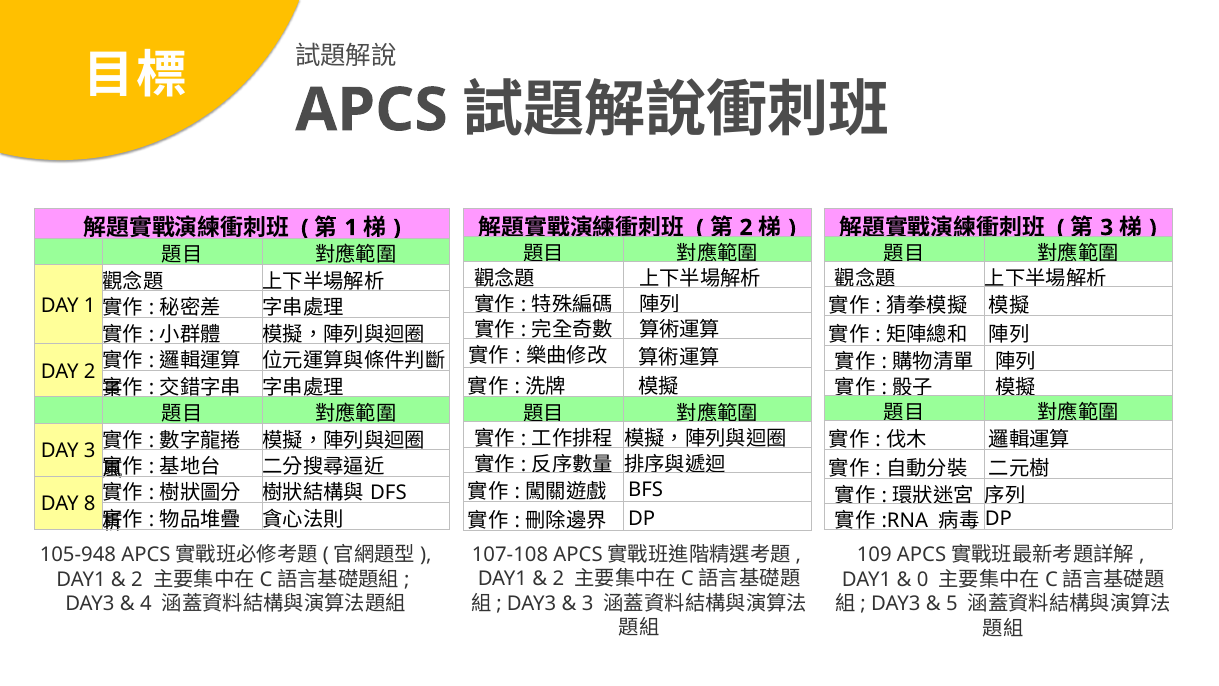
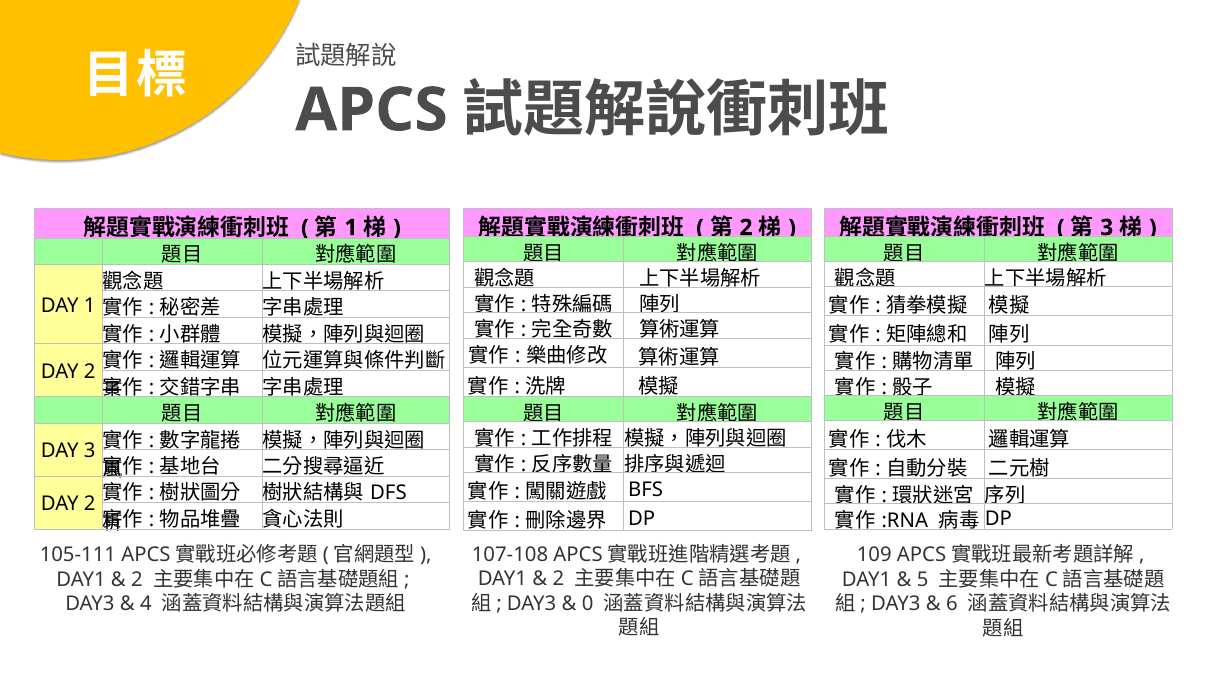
8 at (90, 504): 8 -> 2
105-948: 105-948 -> 105-111
0: 0 -> 5
3 at (588, 603): 3 -> 0
5: 5 -> 6
